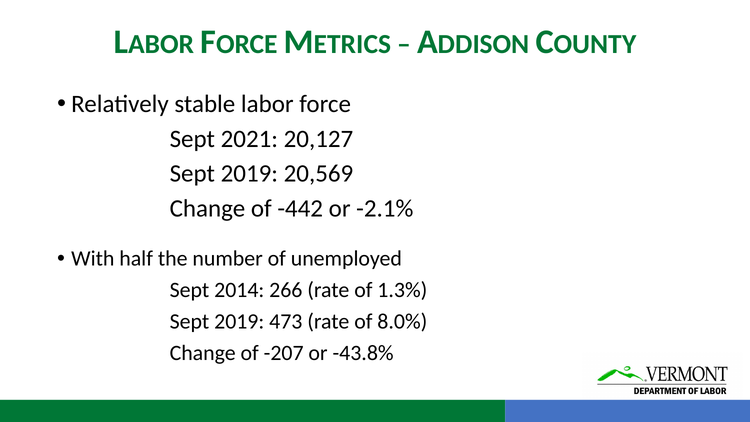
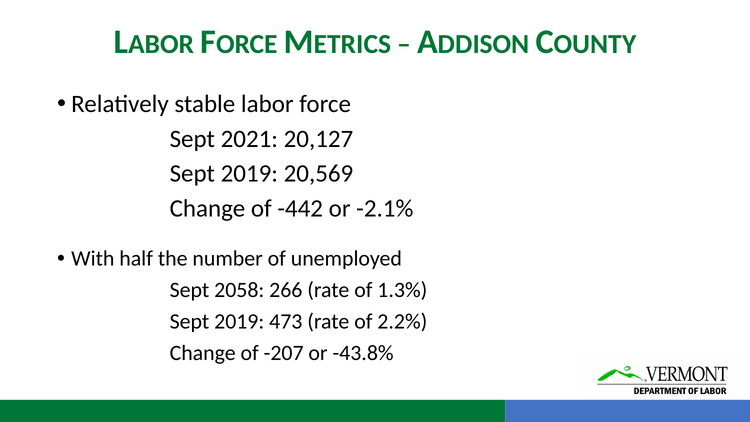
2014: 2014 -> 2058
8.0%: 8.0% -> 2.2%
